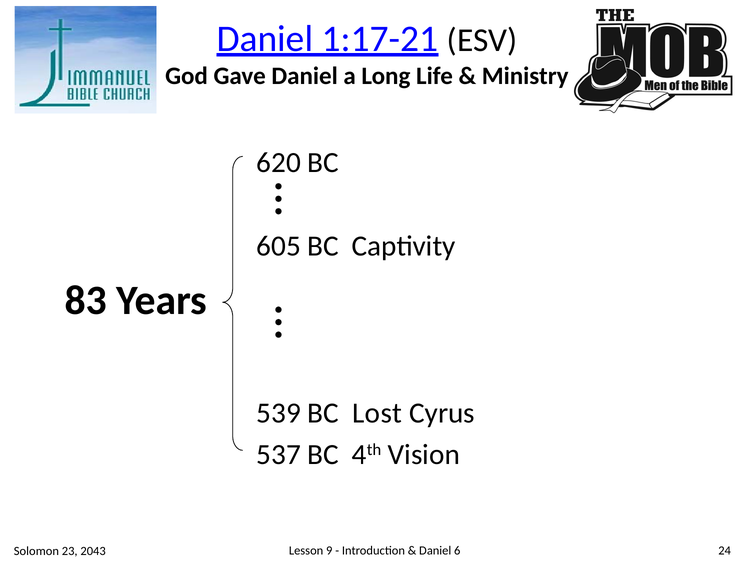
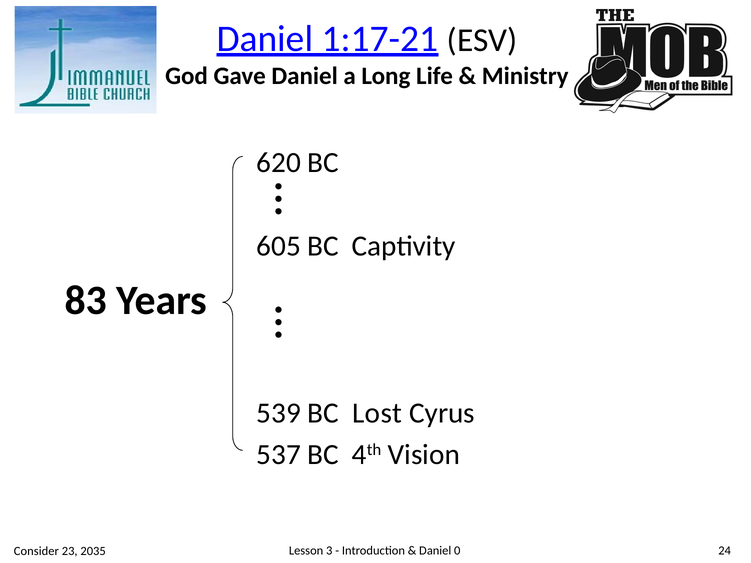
Solomon: Solomon -> Consider
2043: 2043 -> 2035
9: 9 -> 3
6: 6 -> 0
